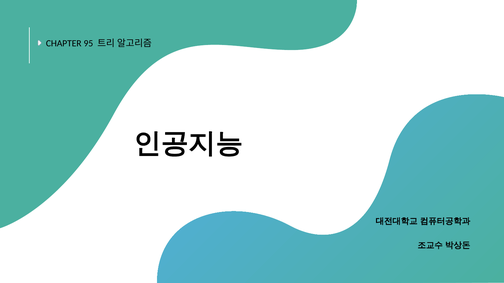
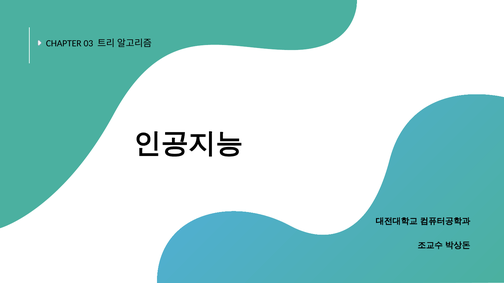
95: 95 -> 03
